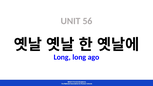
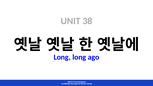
56: 56 -> 38
